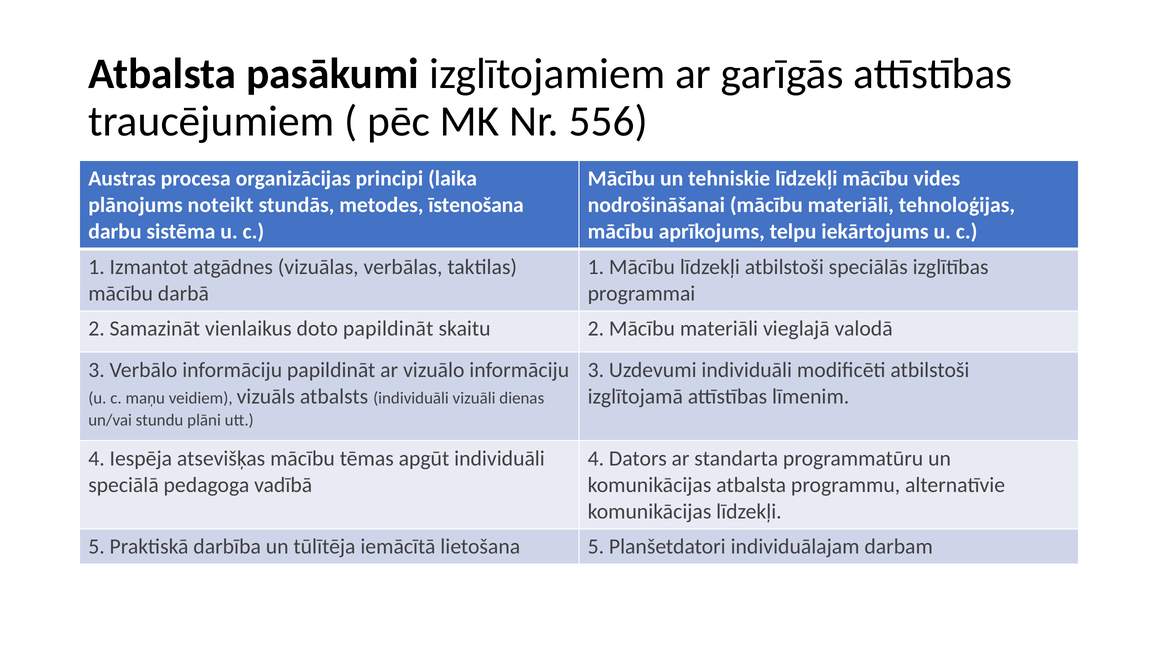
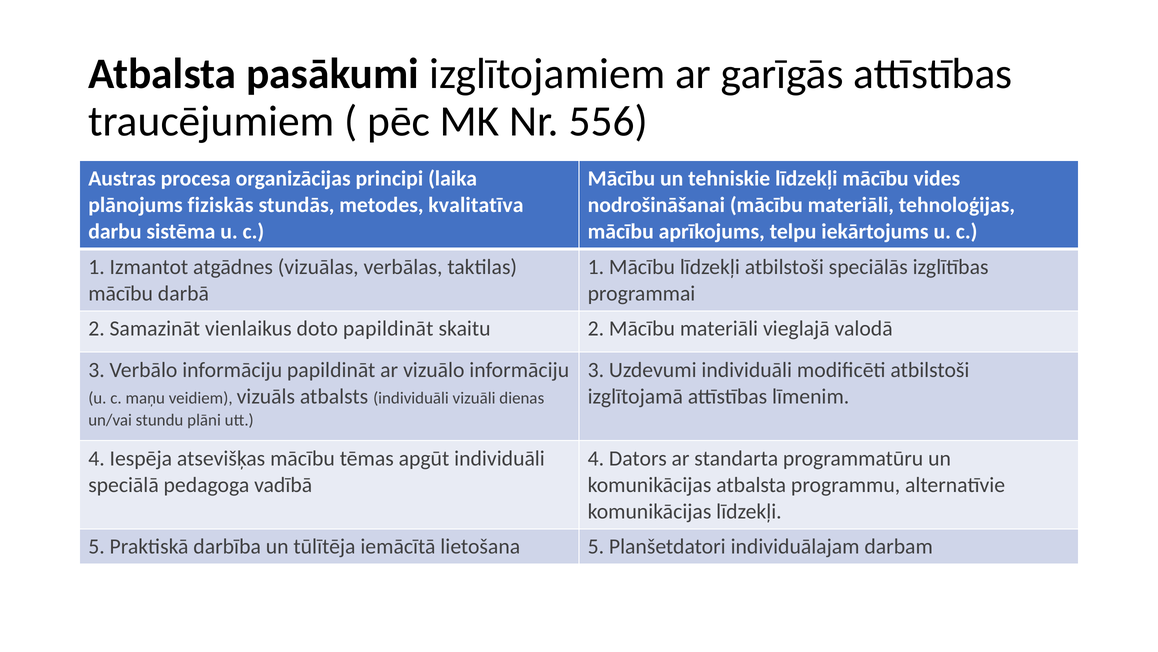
noteikt: noteikt -> fiziskās
īstenošana: īstenošana -> kvalitatīva
